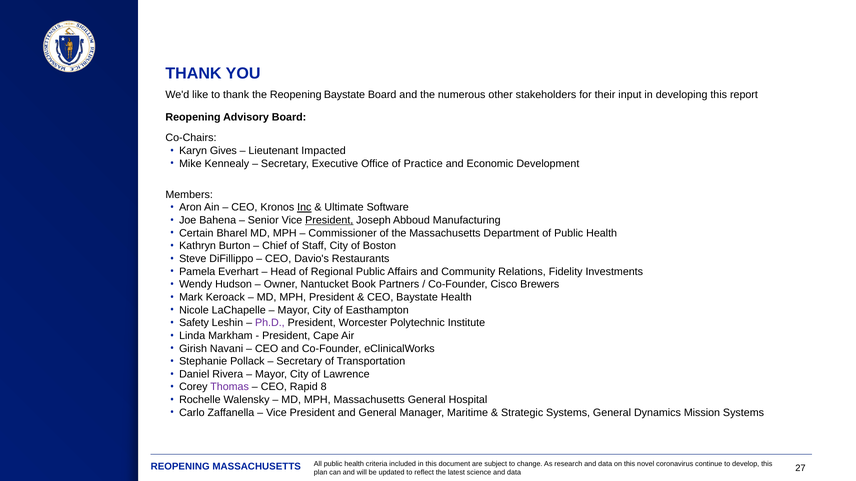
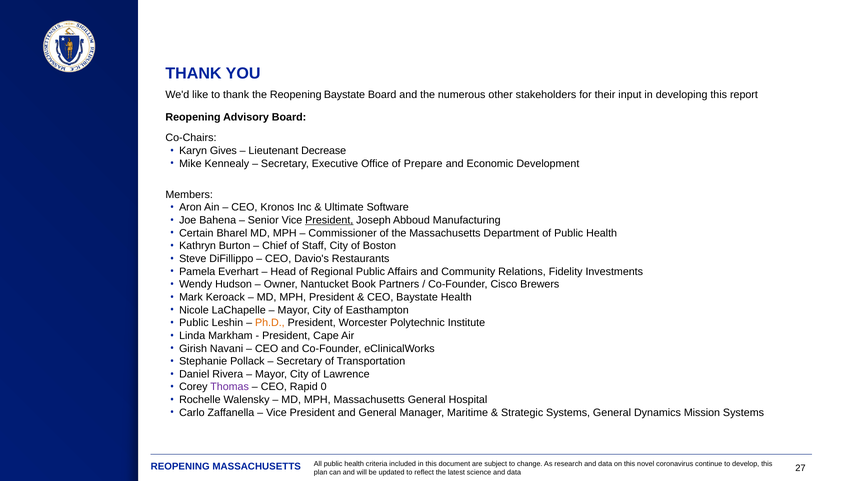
Impacted: Impacted -> Decrease
Practice: Practice -> Prepare
Inc underline: present -> none
Safety at (194, 323): Safety -> Public
Ph.D colour: purple -> orange
8: 8 -> 0
